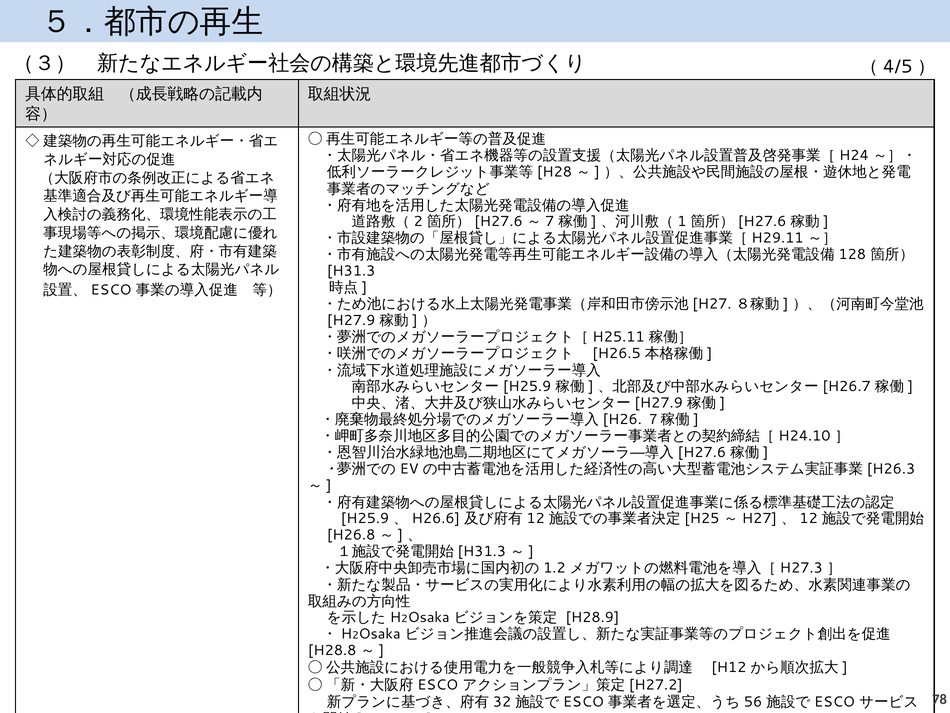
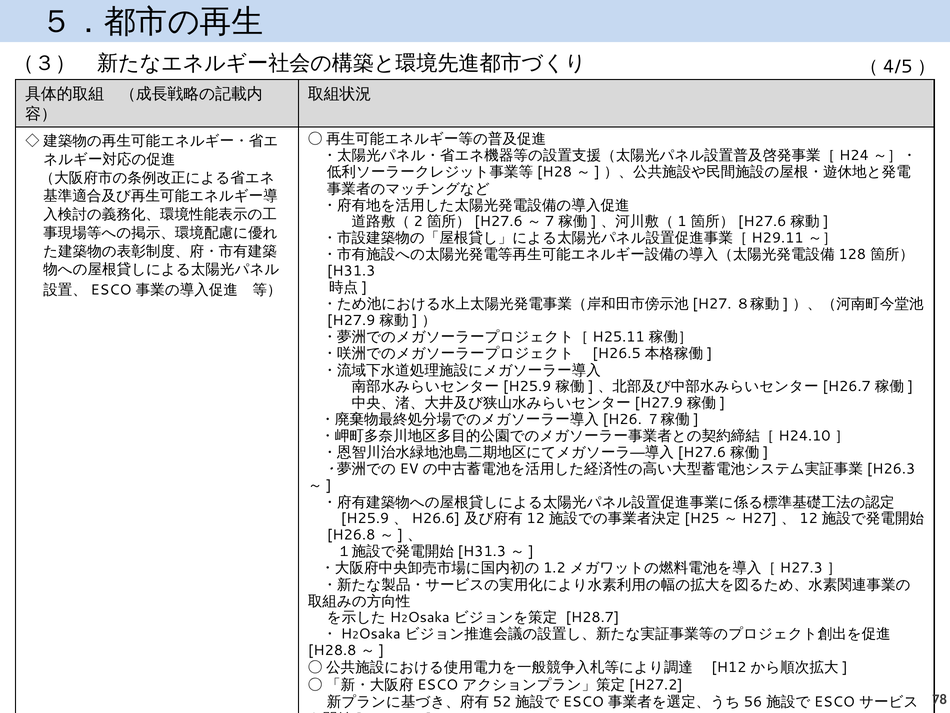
H28.9: H28.9 -> H28.7
32: 32 -> 52
